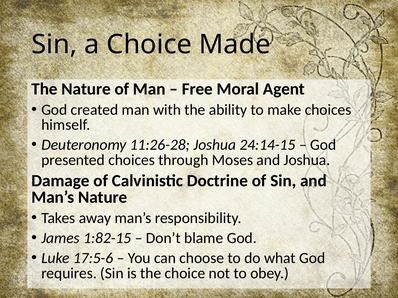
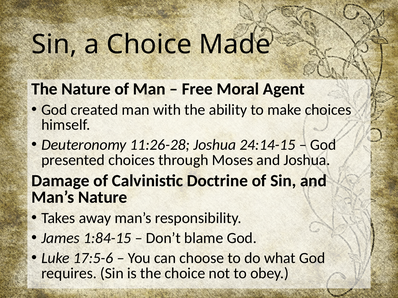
1:82-15: 1:82-15 -> 1:84-15
